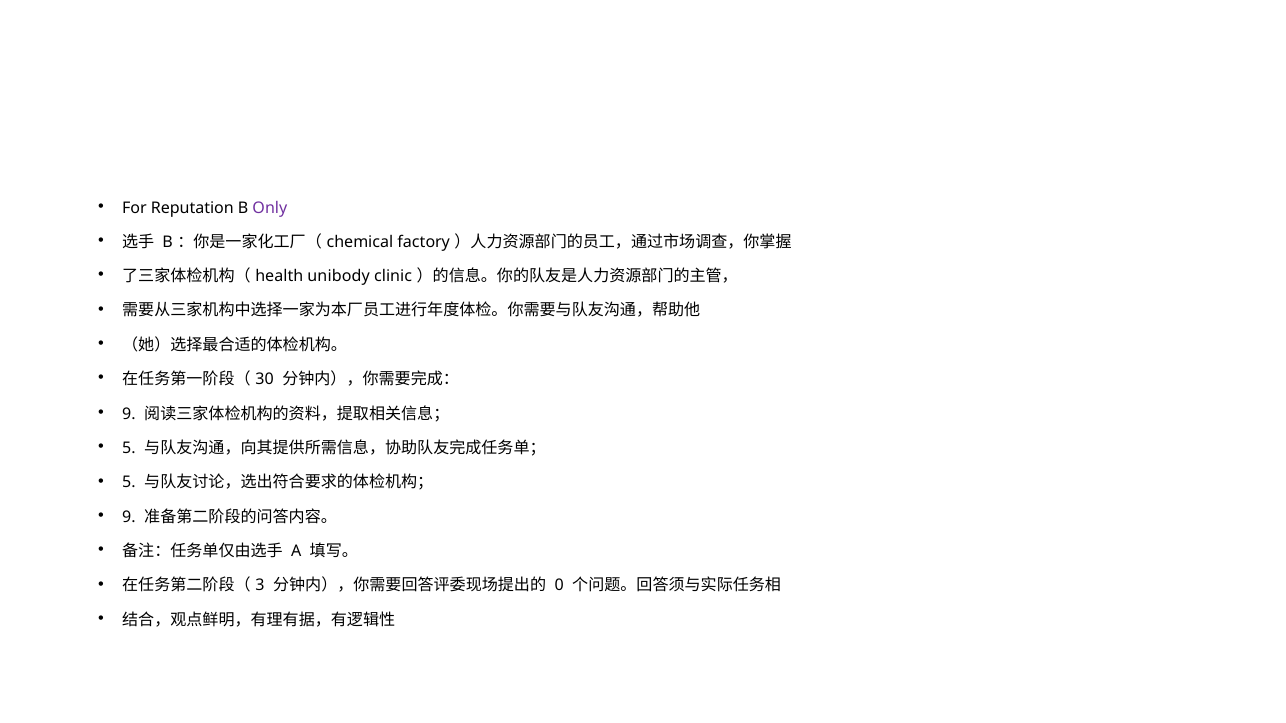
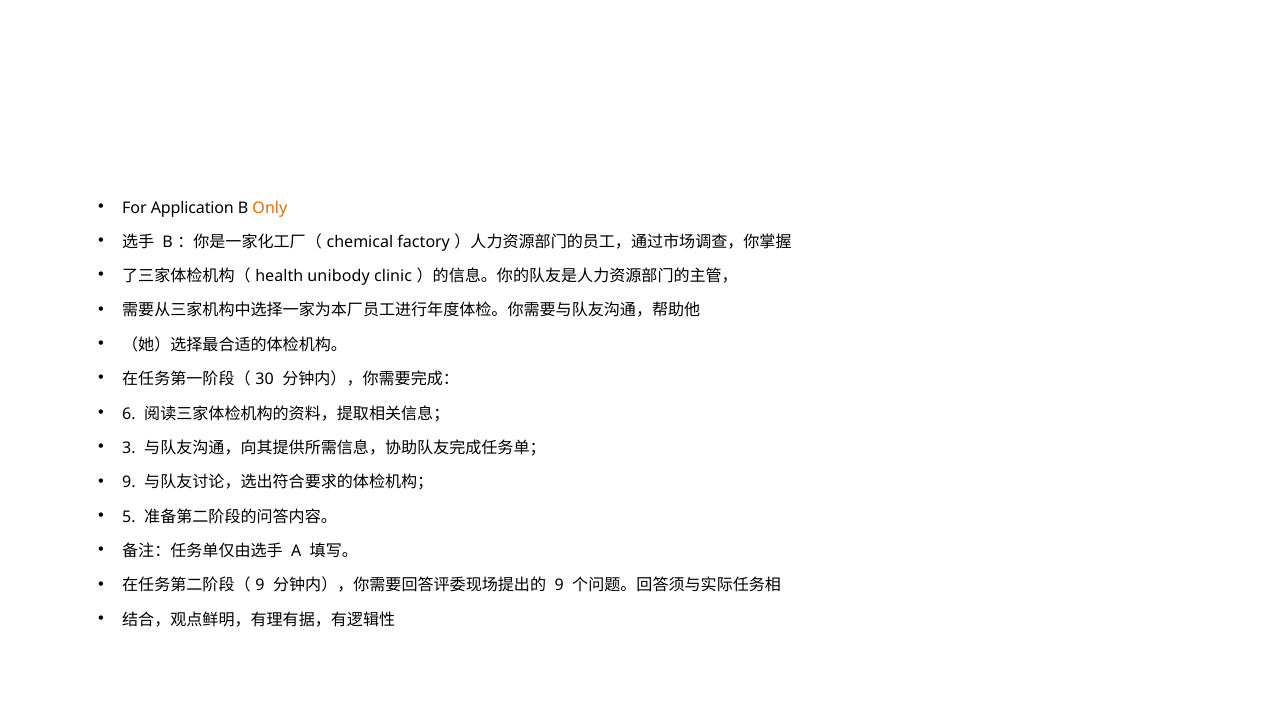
Reputation: Reputation -> Application
Only colour: purple -> orange
9 at (129, 414): 9 -> 6
5 at (129, 448): 5 -> 3
5 at (129, 483): 5 -> 9
9 at (129, 517): 9 -> 5
3 at (260, 586): 3 -> 9
0 at (559, 586): 0 -> 9
